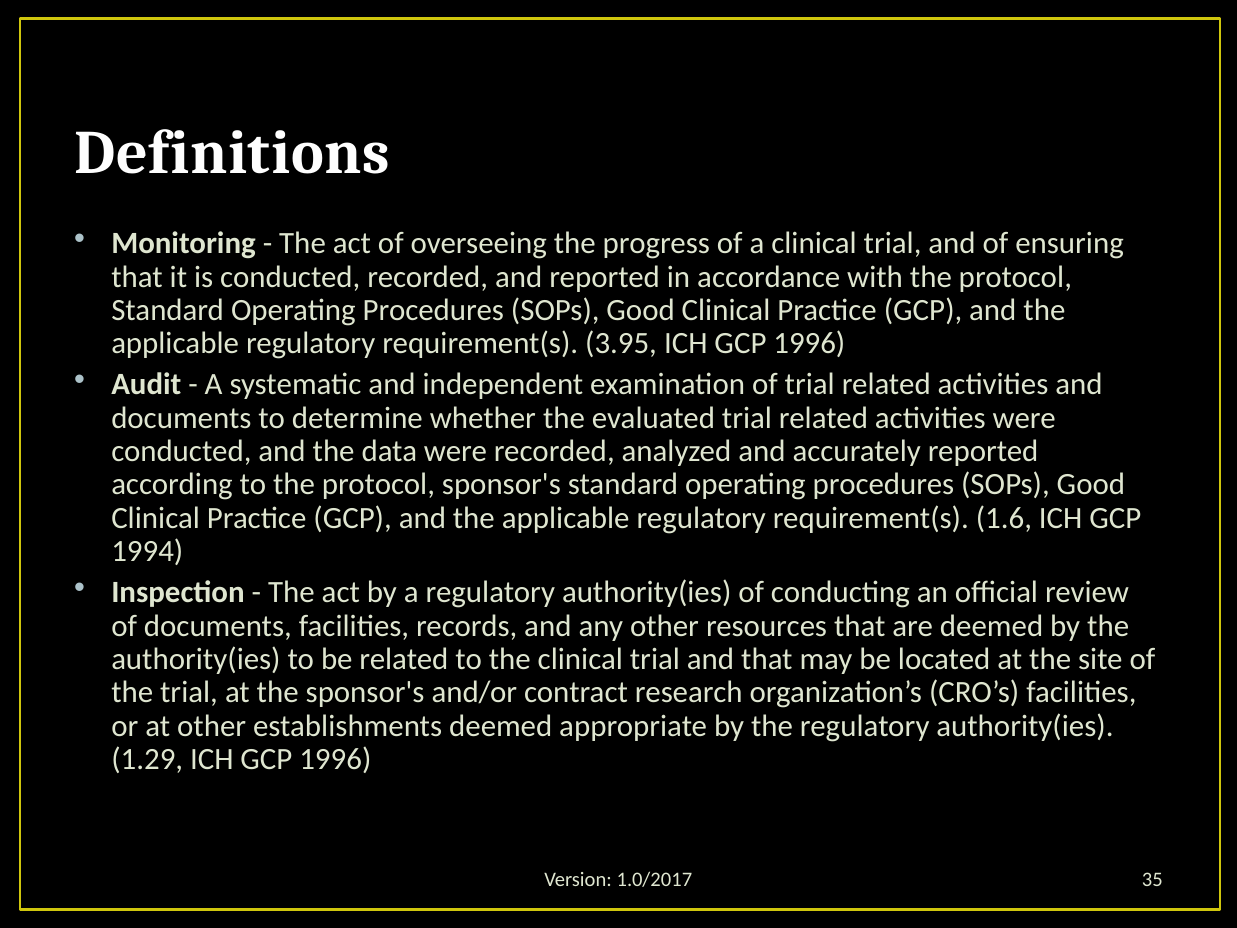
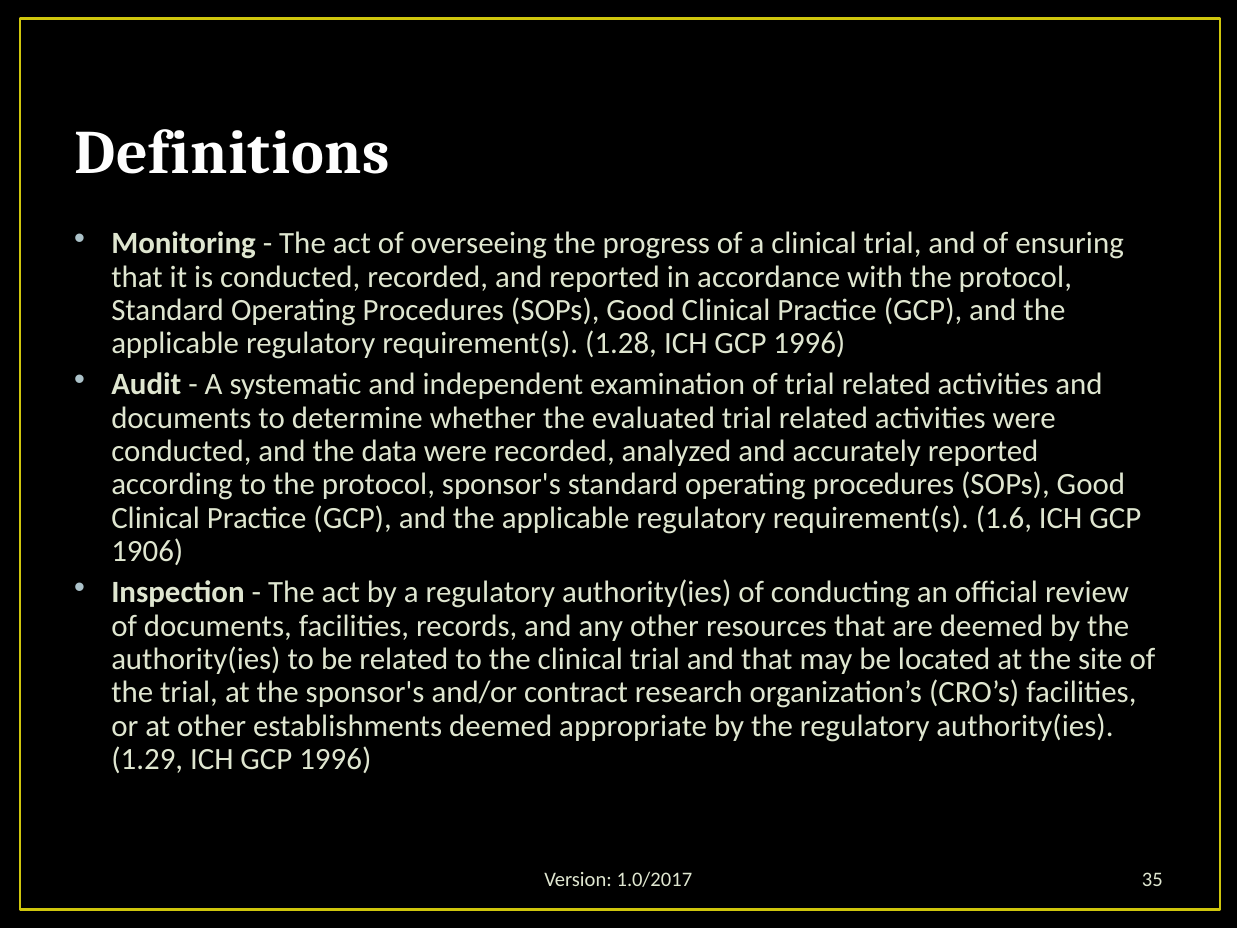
3.95: 3.95 -> 1.28
1994: 1994 -> 1906
